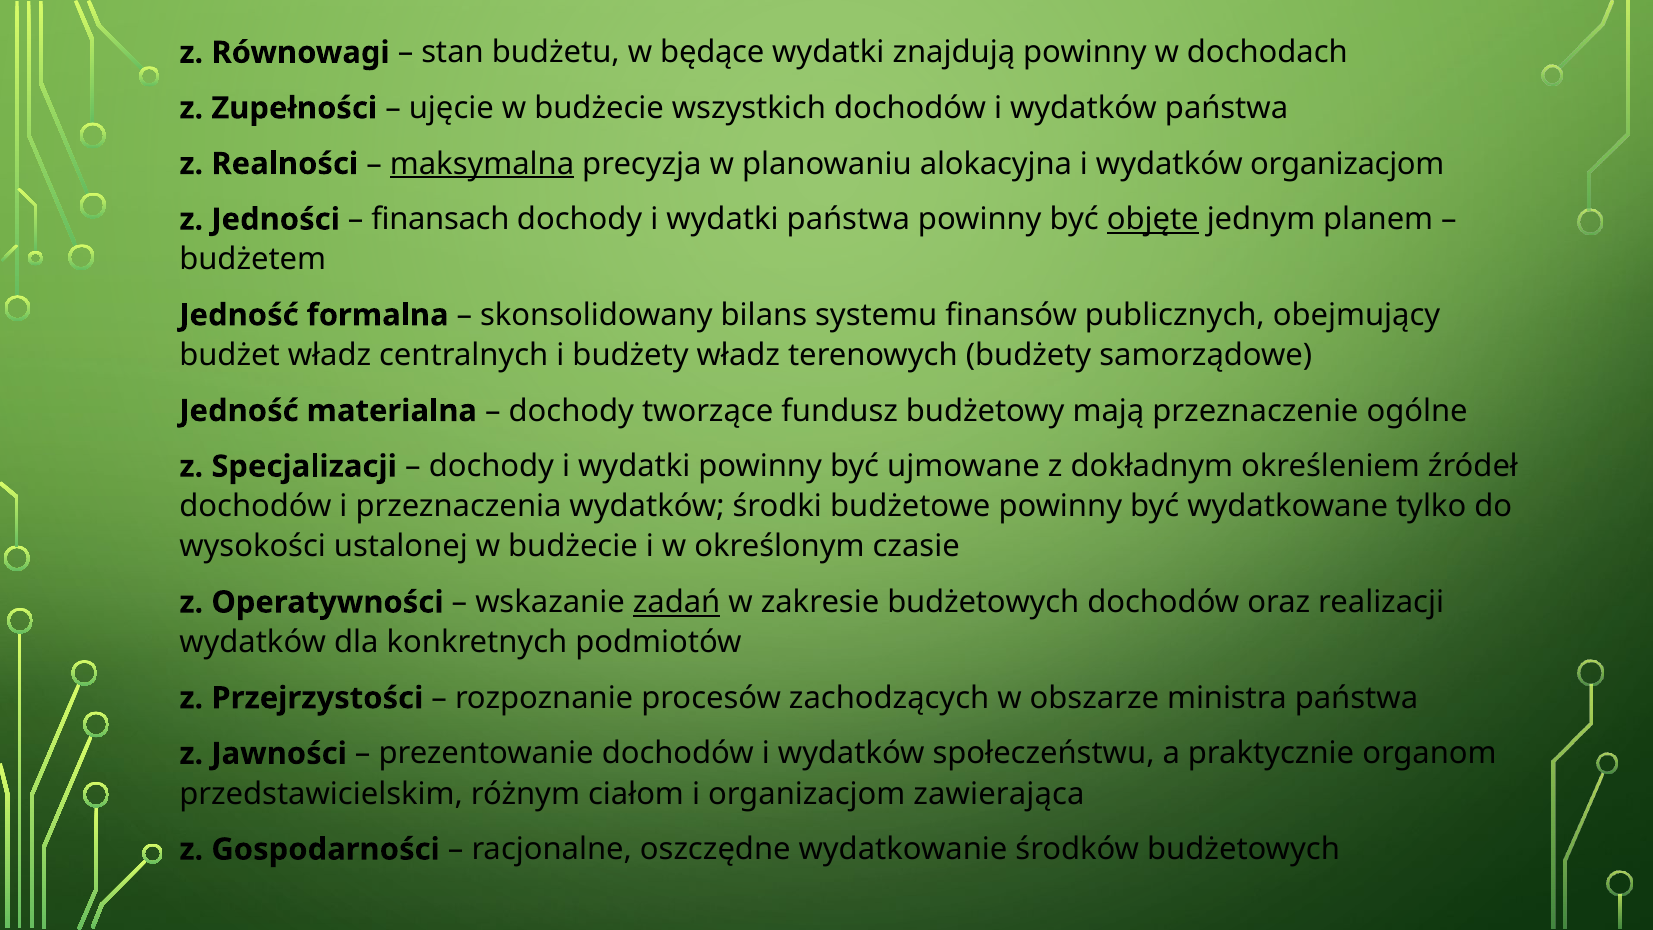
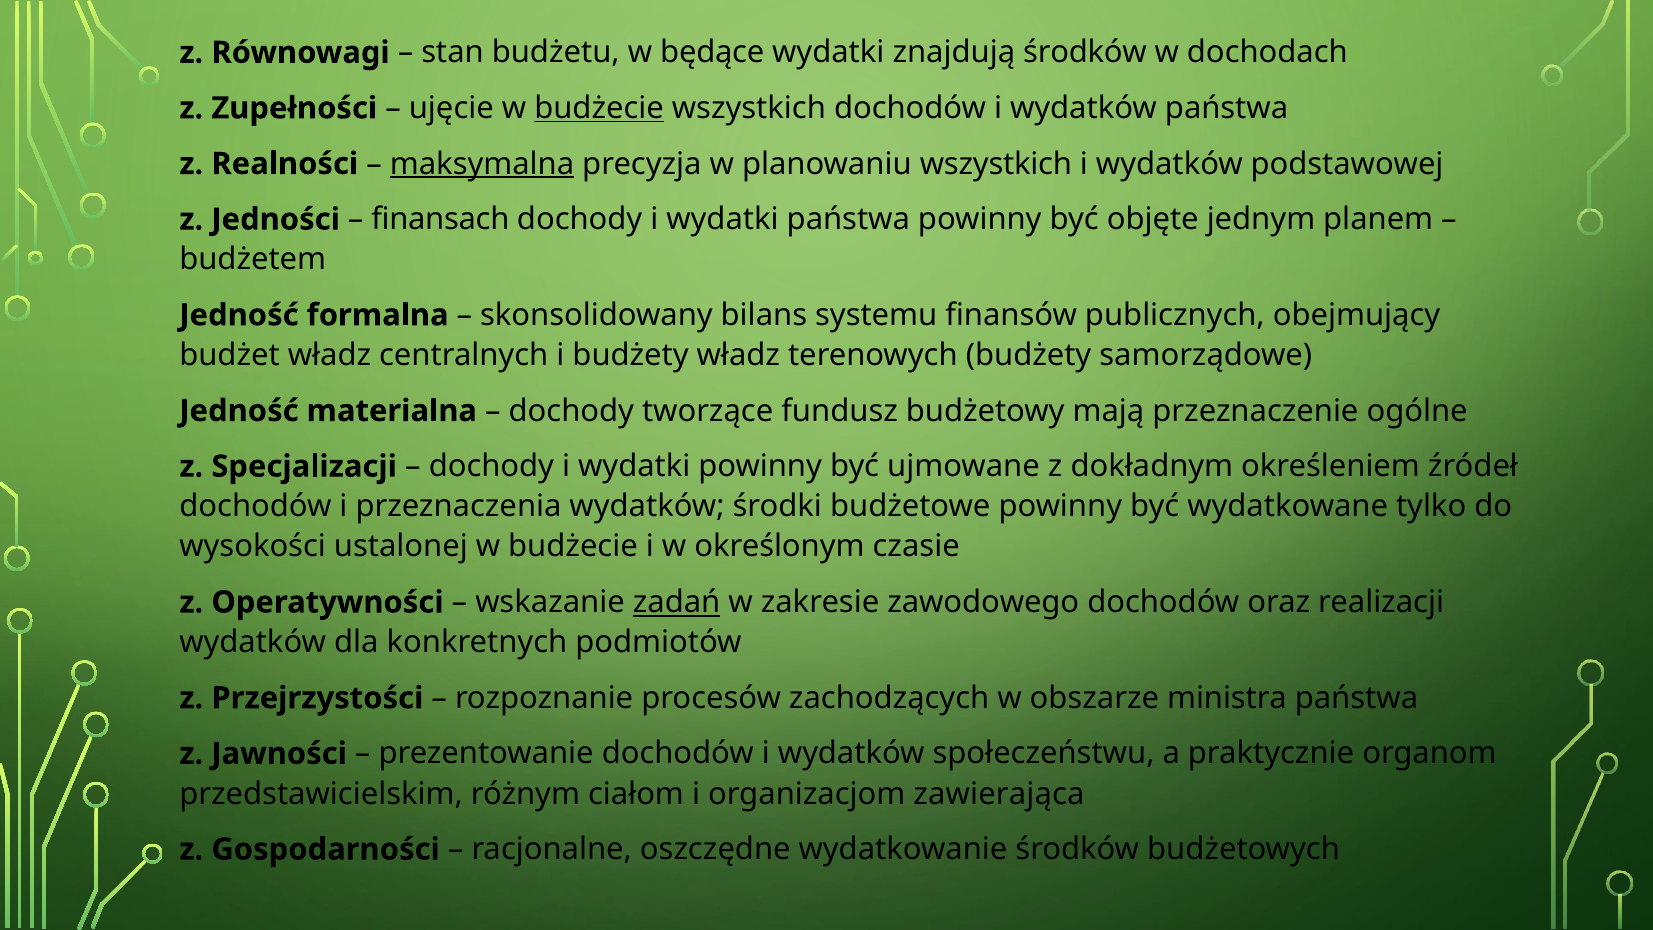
znajdują powinny: powinny -> środków
budżecie at (599, 108) underline: none -> present
planowaniu alokacyjna: alokacyjna -> wszystkich
wydatków organizacjom: organizacjom -> podstawowej
objęte underline: present -> none
zakresie budżetowych: budżetowych -> zawodowego
